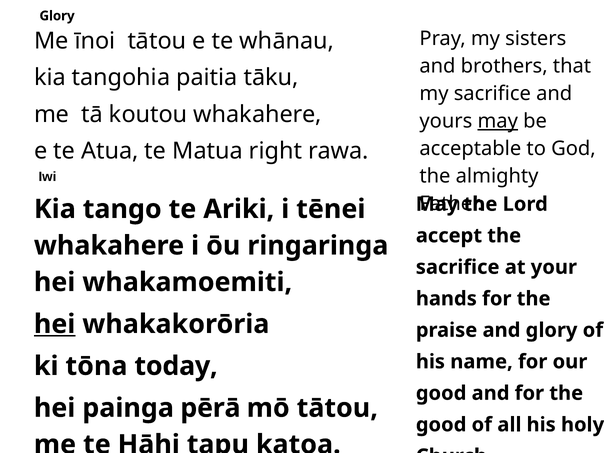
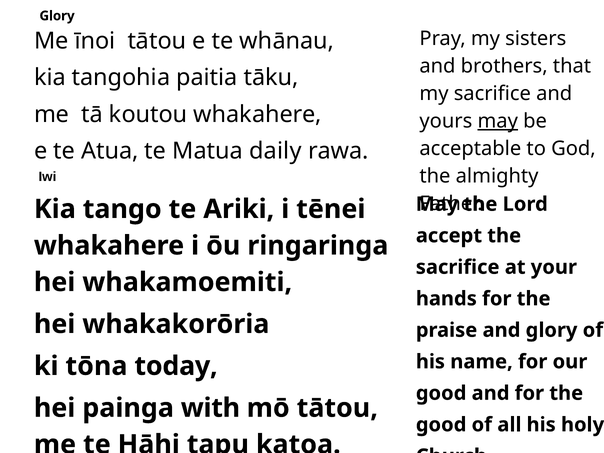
right: right -> daily
hei at (55, 324) underline: present -> none
pērā: pērā -> with
